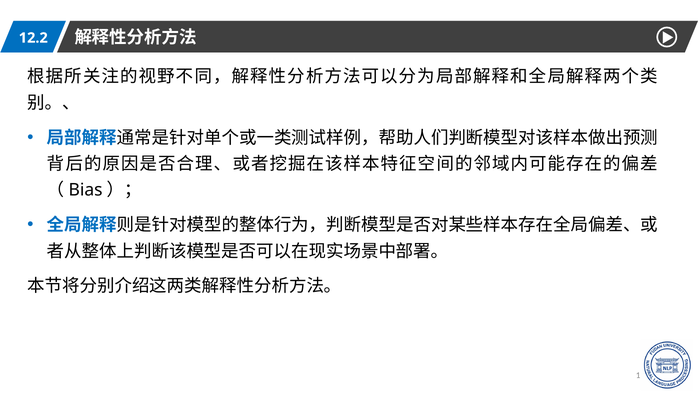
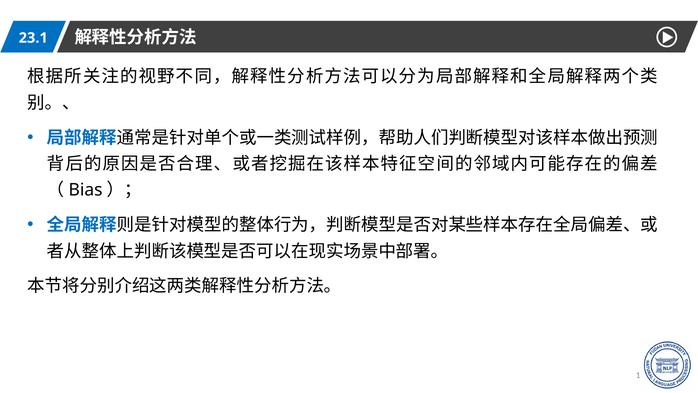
12.2: 12.2 -> 23.1
